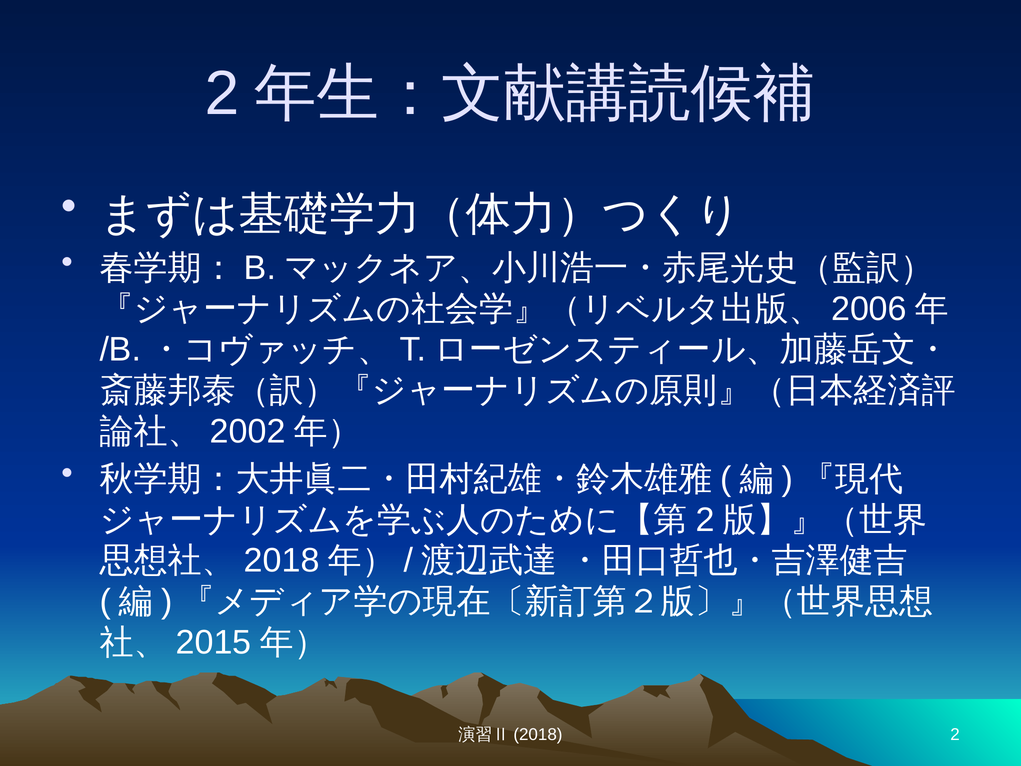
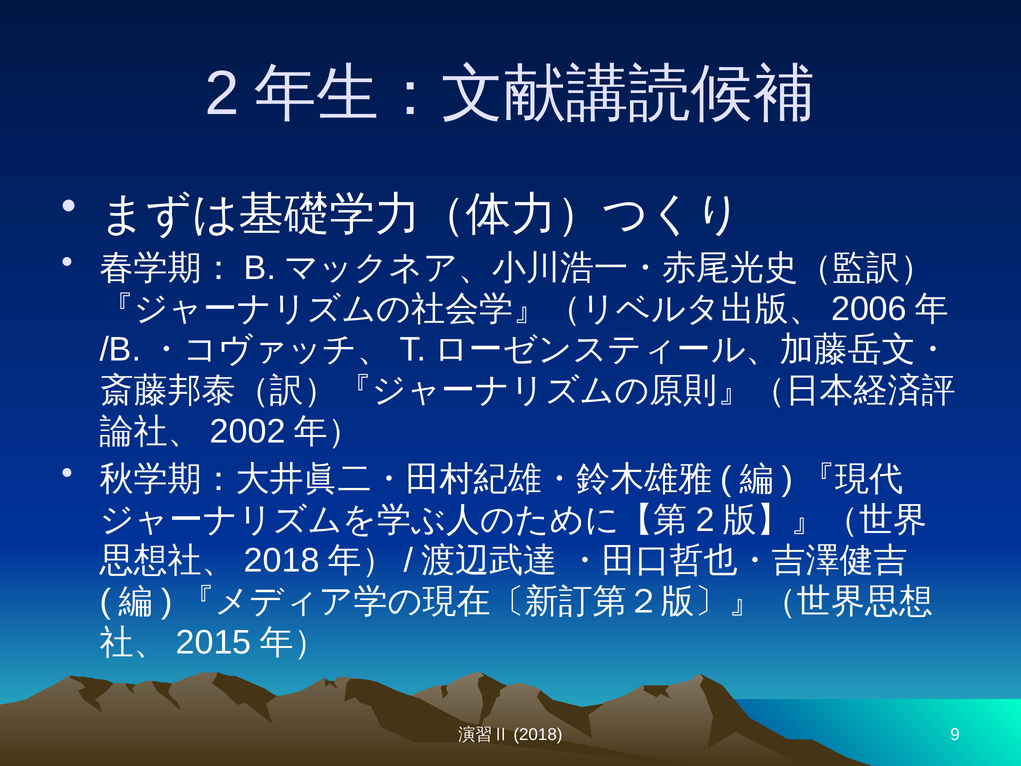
2 at (955, 735): 2 -> 9
